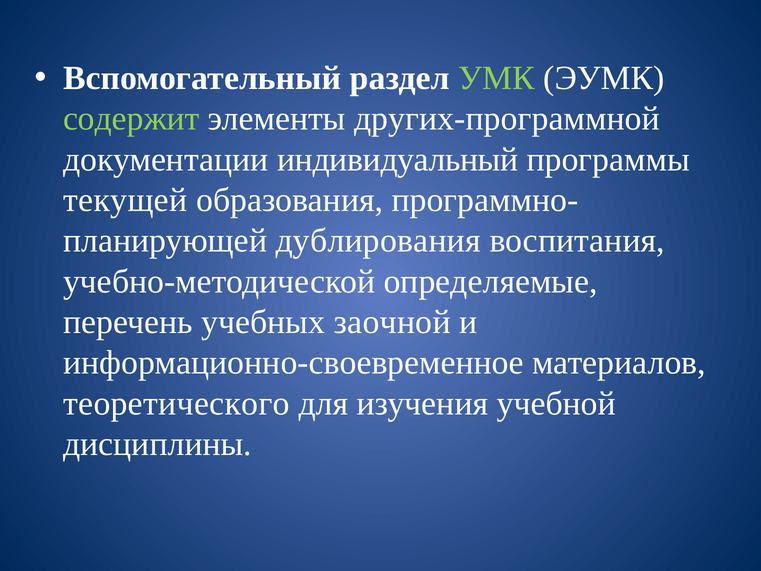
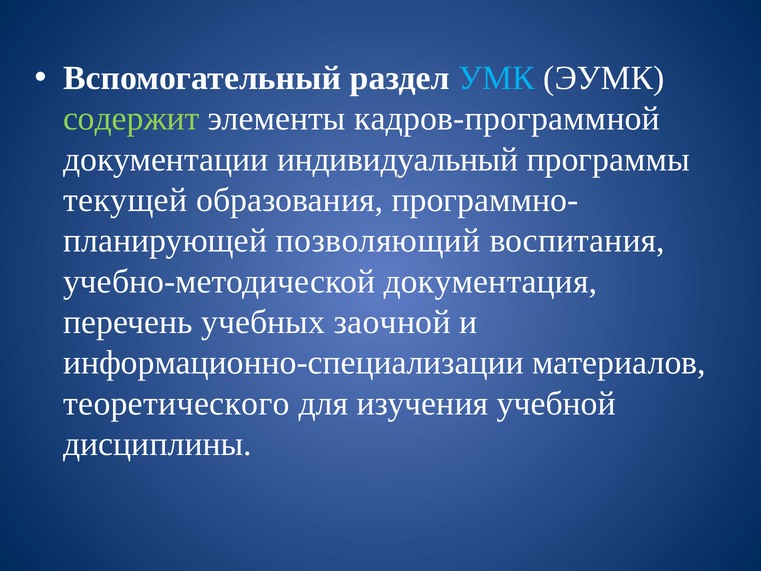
УМК colour: light green -> light blue
других-программной: других-программной -> кадров-программной
дублирования: дублирования -> позволяющий
определяемые: определяемые -> документация
информационно-своевременное: информационно-своевременное -> информационно-специализации
